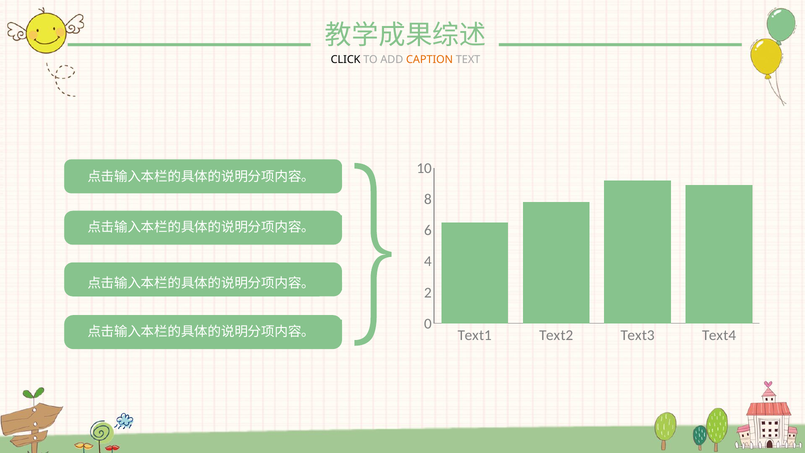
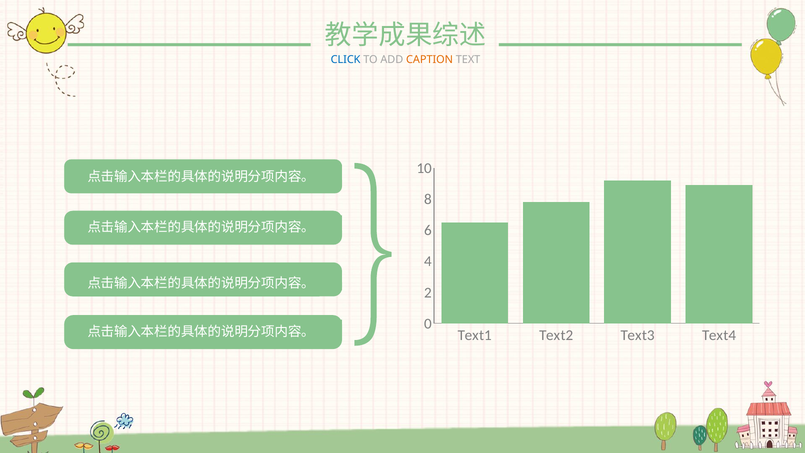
CLICK colour: black -> blue
